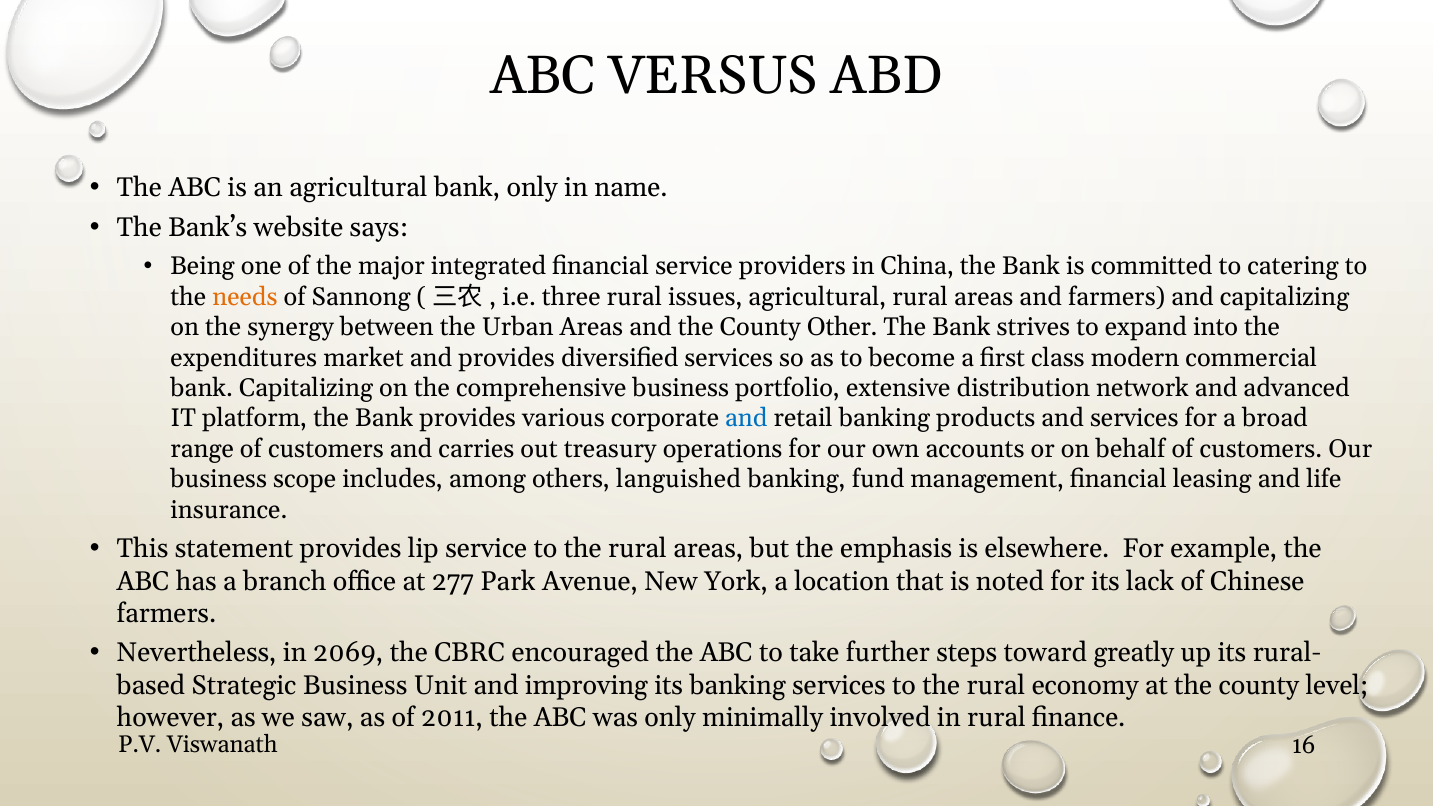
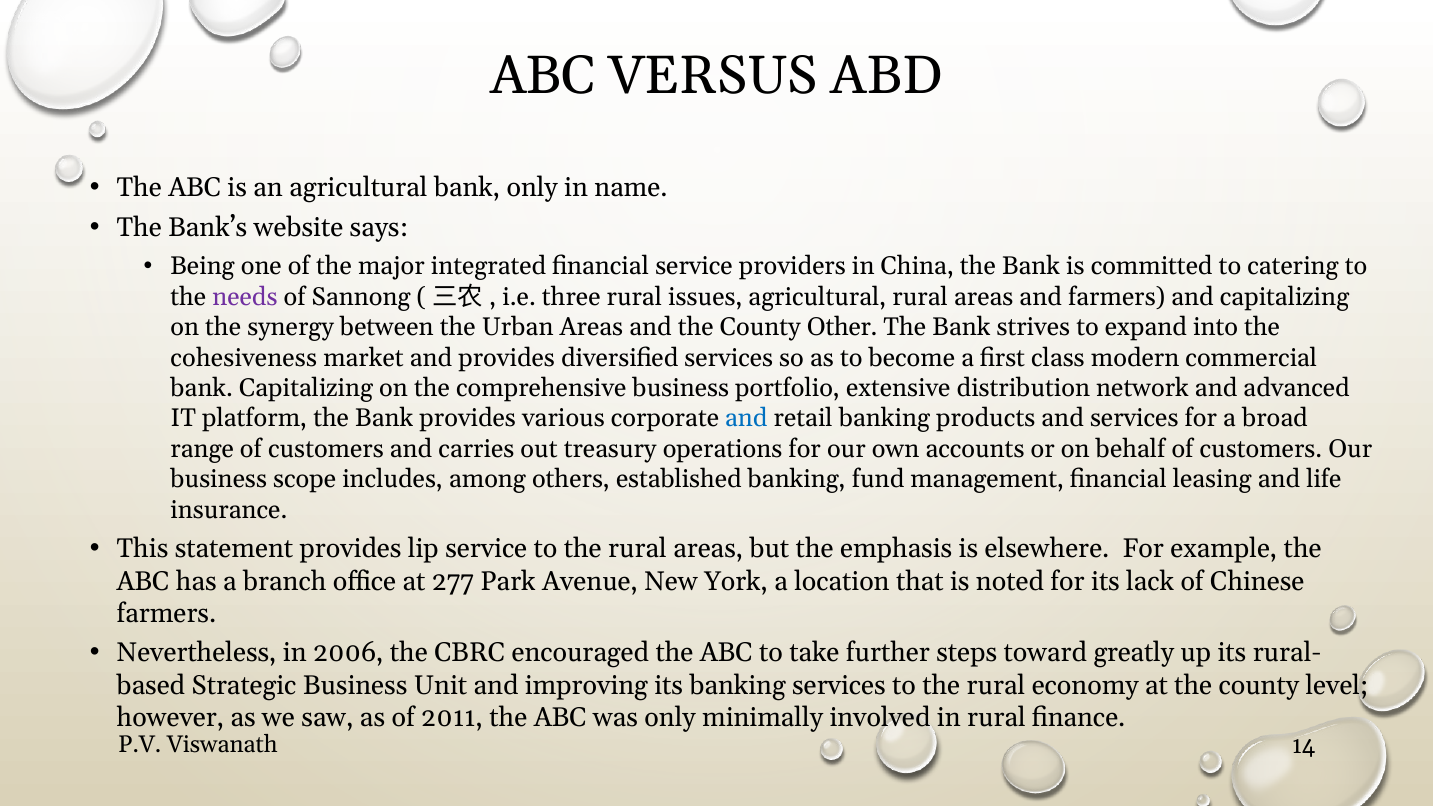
needs colour: orange -> purple
expenditures: expenditures -> cohesiveness
languished: languished -> established
2069: 2069 -> 2006
16: 16 -> 14
